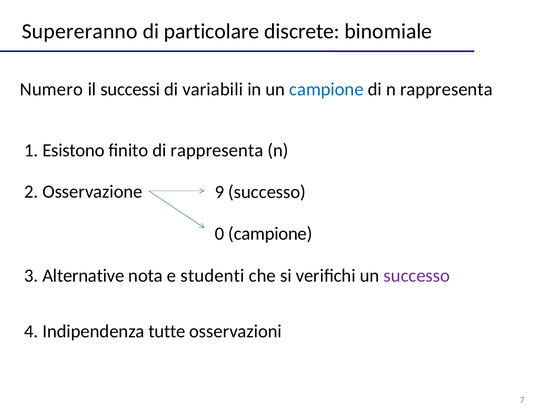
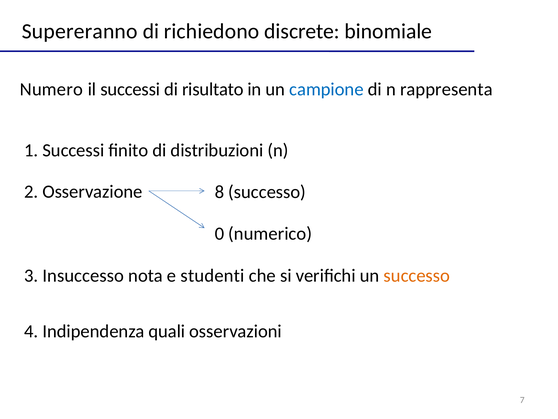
particolare: particolare -> richiedono
variabili: variabili -> risultato
1 Esistono: Esistono -> Successi
di rappresenta: rappresenta -> distribuzioni
9: 9 -> 8
0 campione: campione -> numerico
Alternative: Alternative -> Insuccesso
successo at (417, 275) colour: purple -> orange
tutte: tutte -> quali
